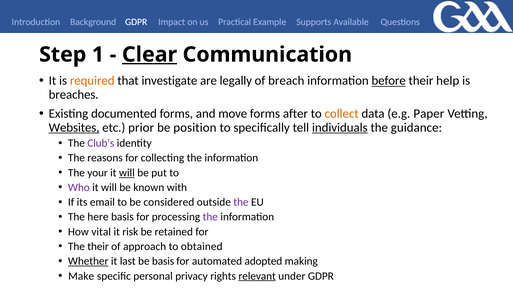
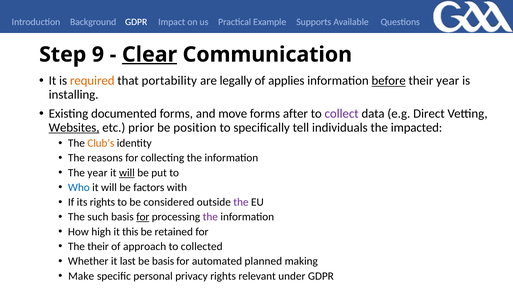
1: 1 -> 9
investigate: investigate -> portability
breach: breach -> applies
their help: help -> year
breaches: breaches -> installing
collect colour: orange -> purple
Paper: Paper -> Direct
individuals underline: present -> none
guidance: guidance -> impacted
Club’s colour: purple -> orange
The your: your -> year
Who colour: purple -> blue
known: known -> factors
its email: email -> rights
here: here -> such
for at (143, 217) underline: none -> present
vital: vital -> high
risk: risk -> this
obtained: obtained -> collected
Whether underline: present -> none
adopted: adopted -> planned
relevant underline: present -> none
